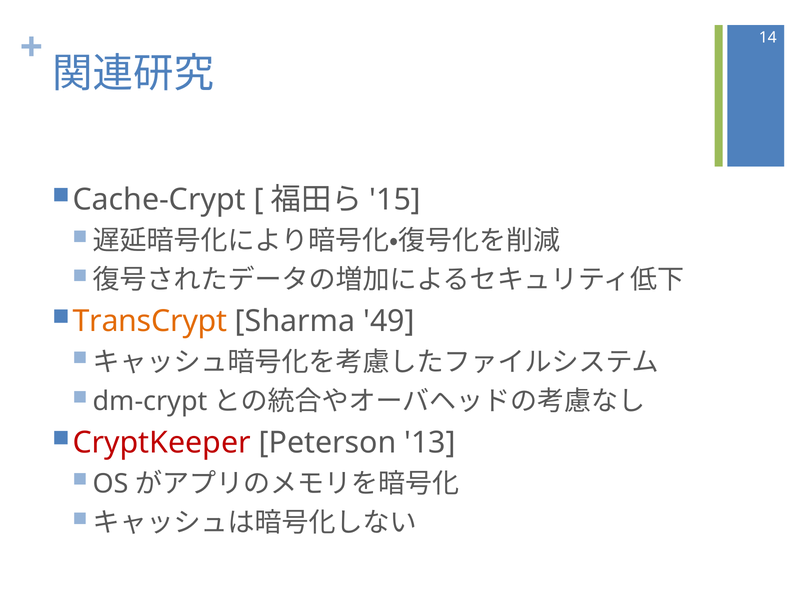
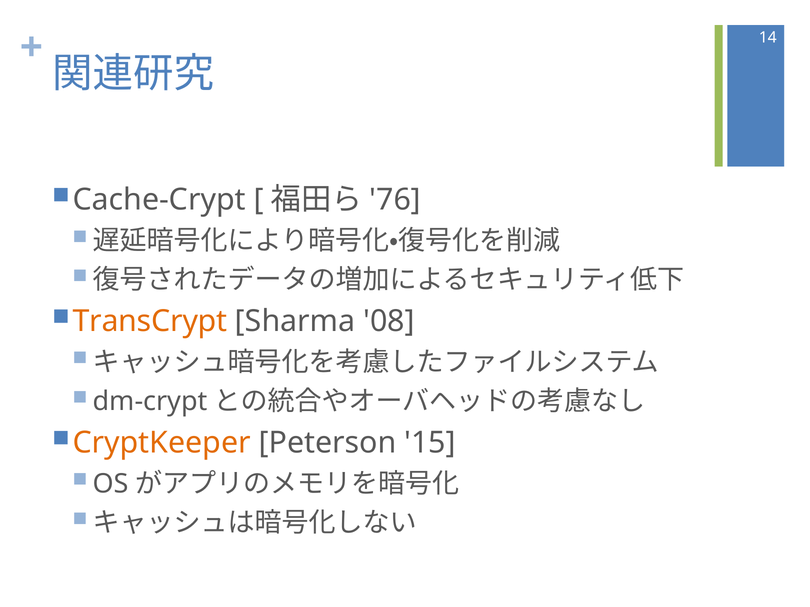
15: 15 -> 76
49: 49 -> 08
CryptKeeper colour: red -> orange
13: 13 -> 15
